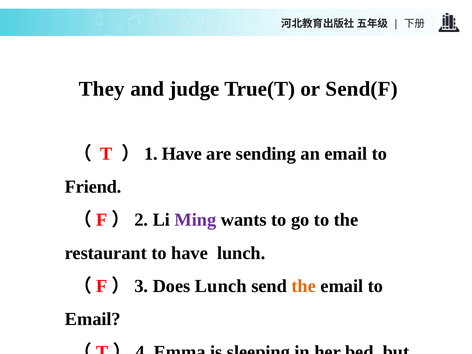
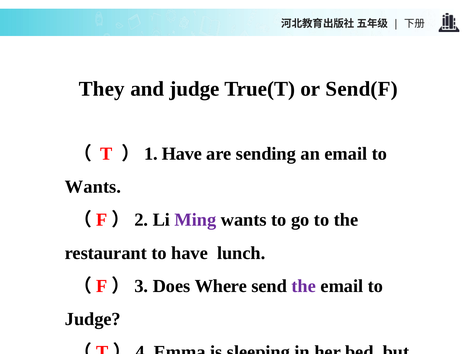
Friend at (93, 187): Friend -> Wants
Does Lunch: Lunch -> Where
the at (304, 286) colour: orange -> purple
Email at (93, 319): Email -> Judge
